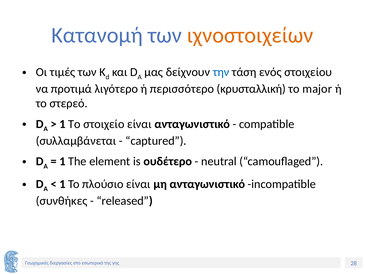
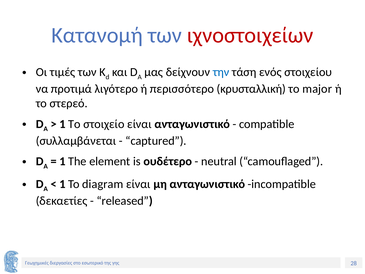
ιχνοστοιχείων colour: orange -> red
πλούσιο: πλούσιο -> diagram
συνθήκες: συνθήκες -> δεκαετίες
